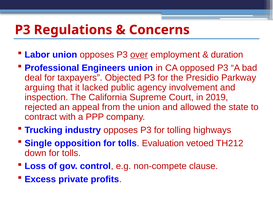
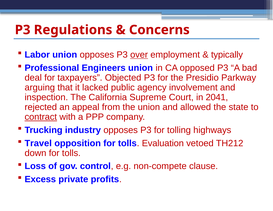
duration: duration -> typically
2019: 2019 -> 2041
contract underline: none -> present
Single: Single -> Travel
